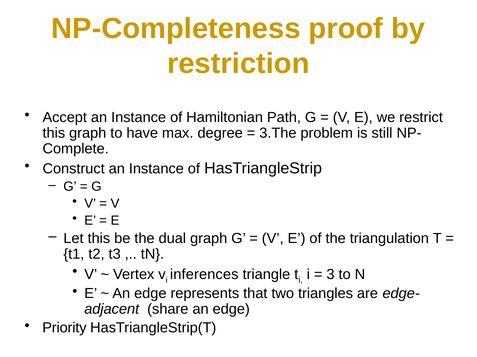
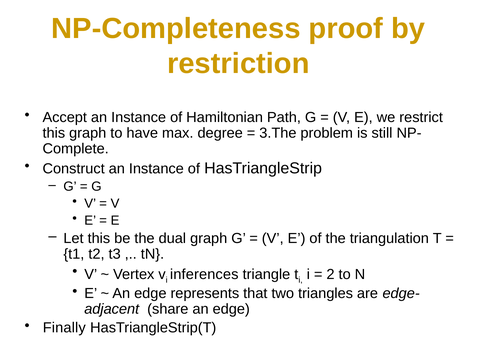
3: 3 -> 2
Priority: Priority -> Finally
